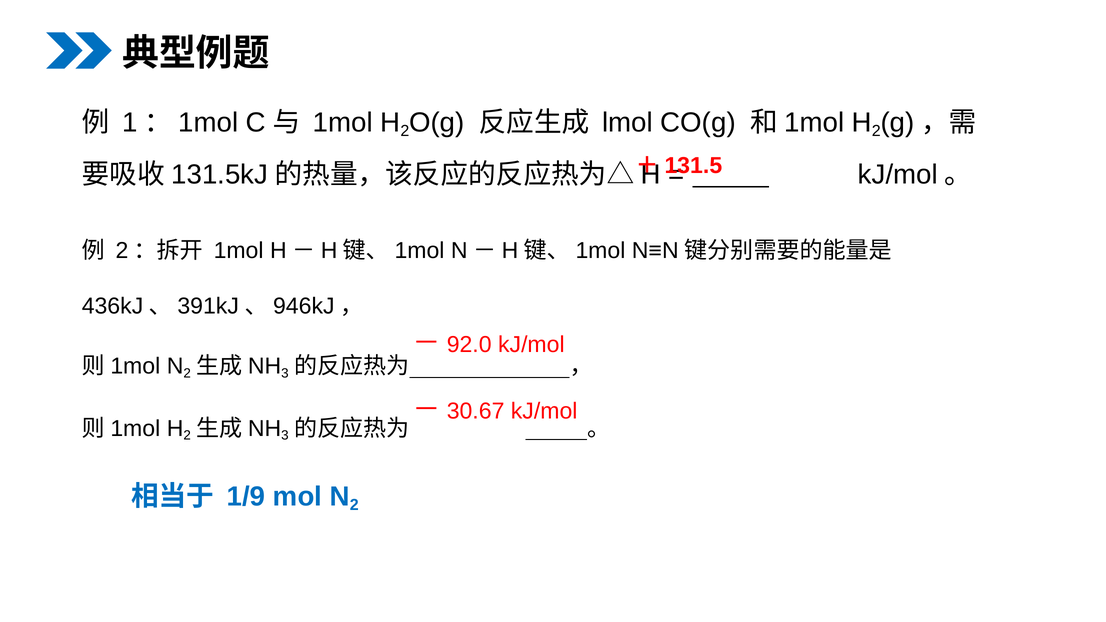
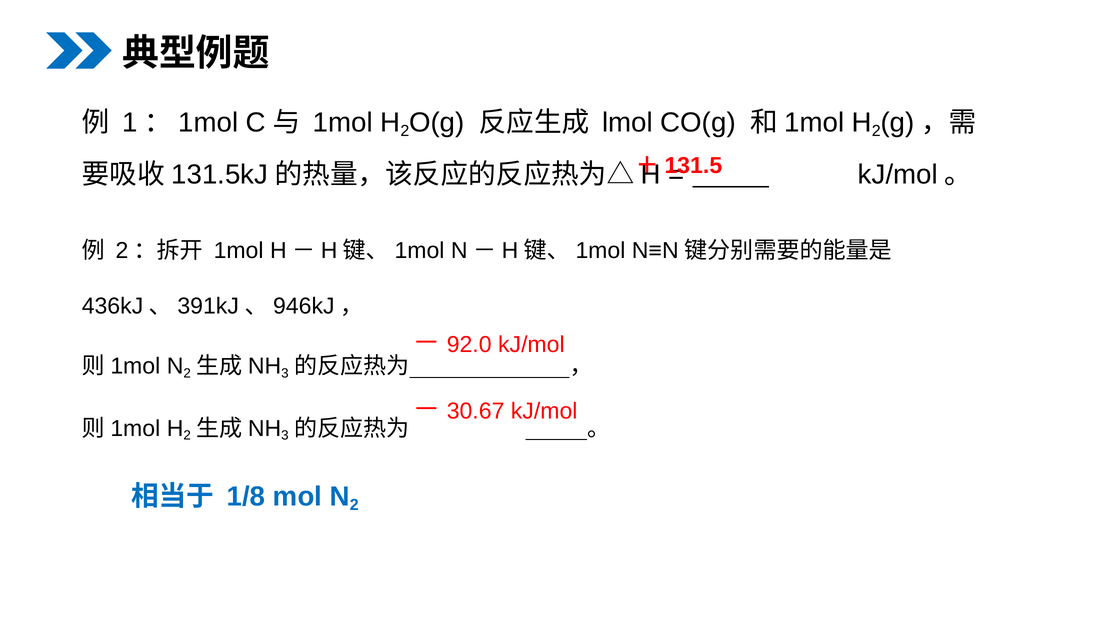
1/9: 1/9 -> 1/8
